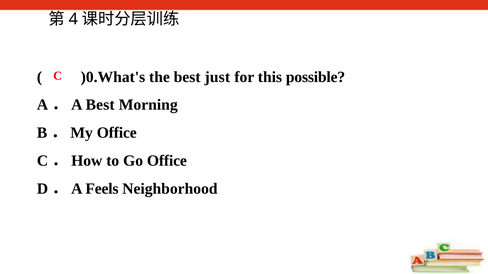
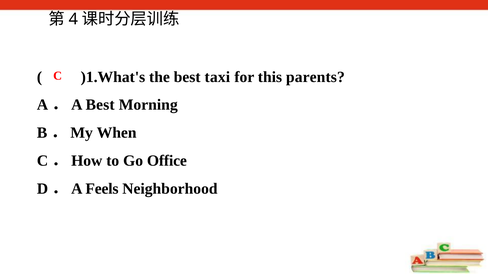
)0.What's: )0.What's -> )1.What's
just: just -> taxi
possible: possible -> parents
B．My Office: Office -> When
